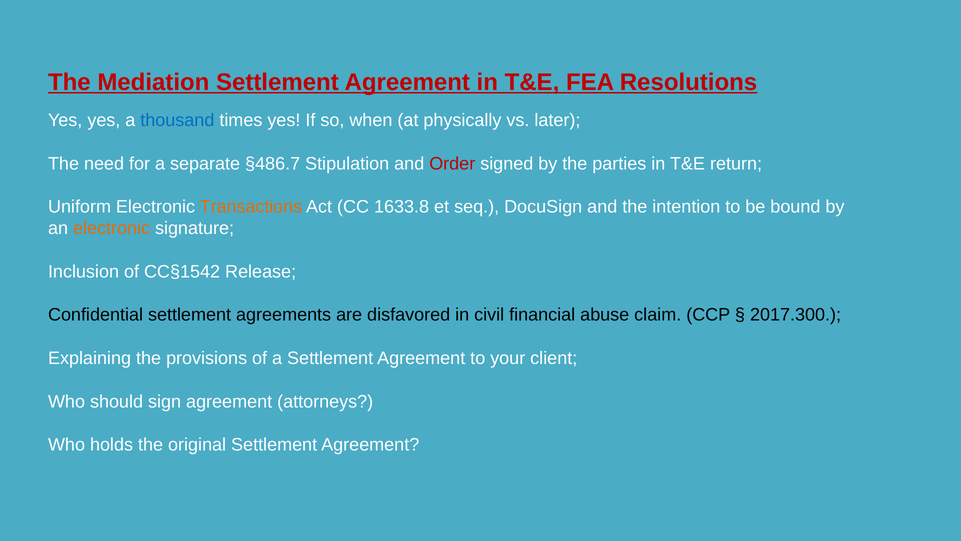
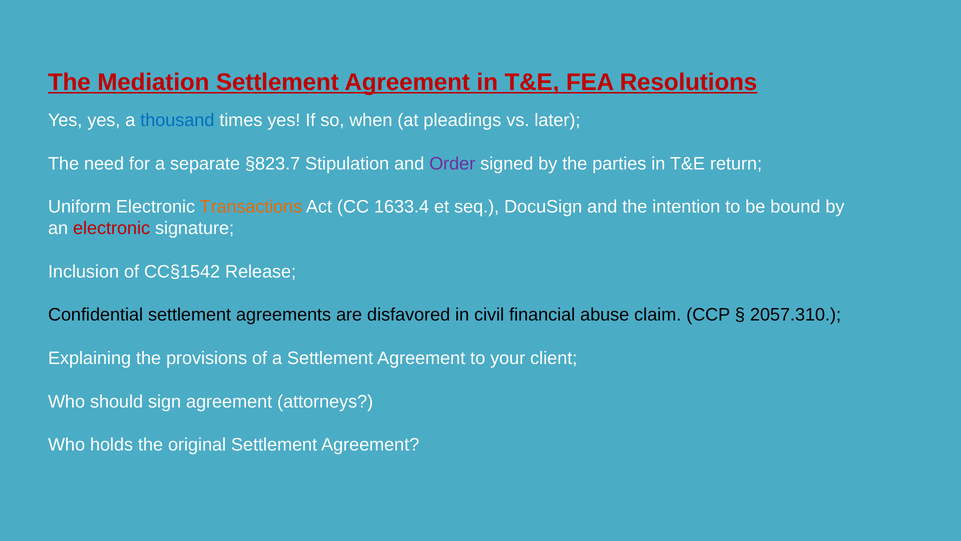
physically: physically -> pleadings
§486.7: §486.7 -> §823.7
Order colour: red -> purple
1633.8: 1633.8 -> 1633.4
electronic at (112, 228) colour: orange -> red
2017.300: 2017.300 -> 2057.310
